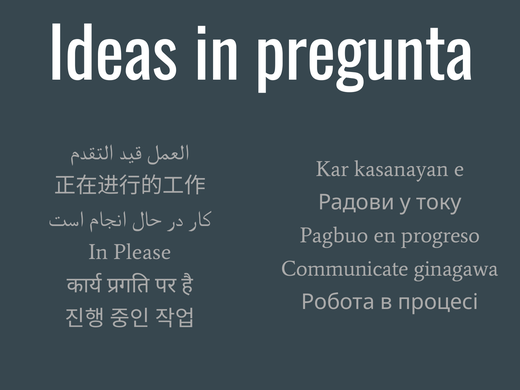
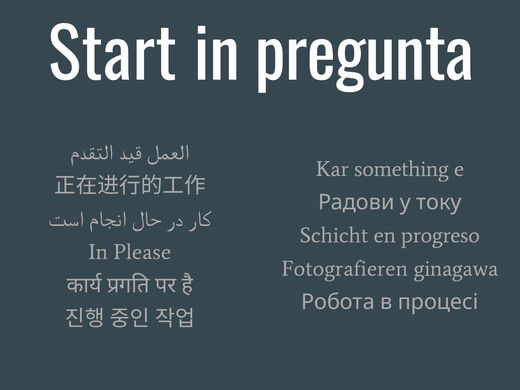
Ideas: Ideas -> Start
kasanayan: kasanayan -> something
Pagbuo: Pagbuo -> Schicht
Communicate: Communicate -> Fotografieren
